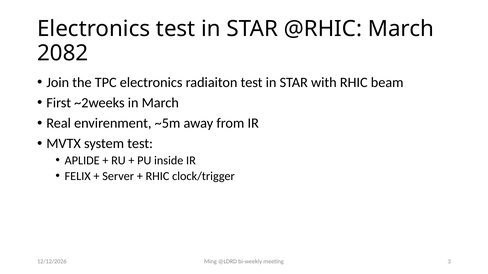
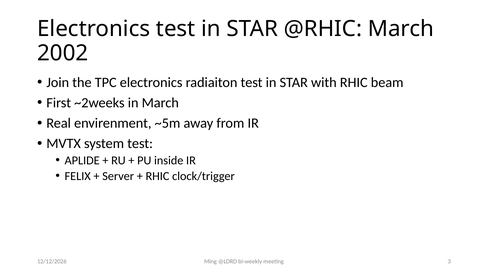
2082: 2082 -> 2002
